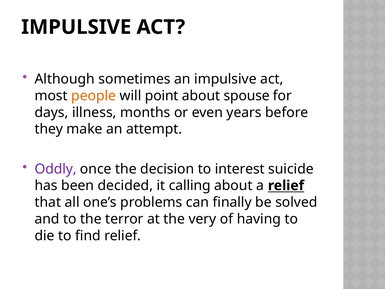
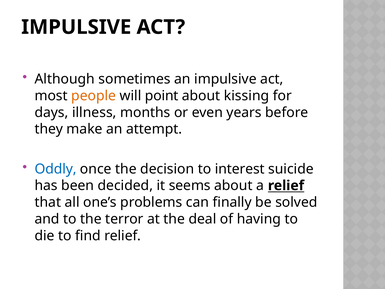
spouse: spouse -> kissing
Oddly colour: purple -> blue
calling: calling -> seems
very: very -> deal
